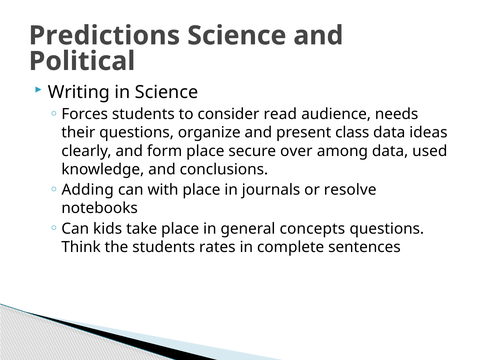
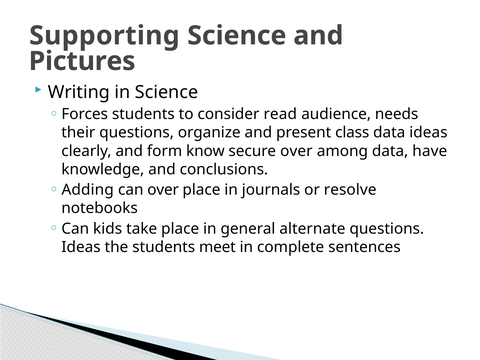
Predictions: Predictions -> Supporting
Political: Political -> Pictures
form place: place -> know
used: used -> have
can with: with -> over
concepts: concepts -> alternate
Think at (81, 247): Think -> Ideas
rates: rates -> meet
